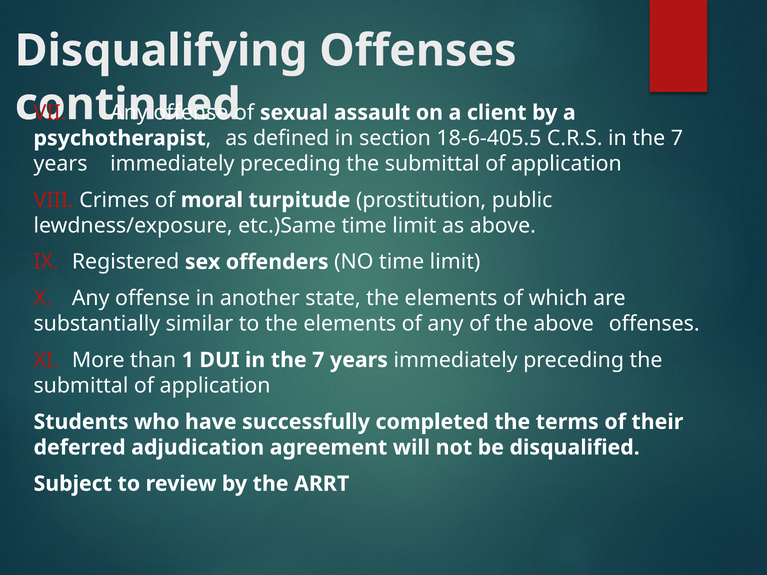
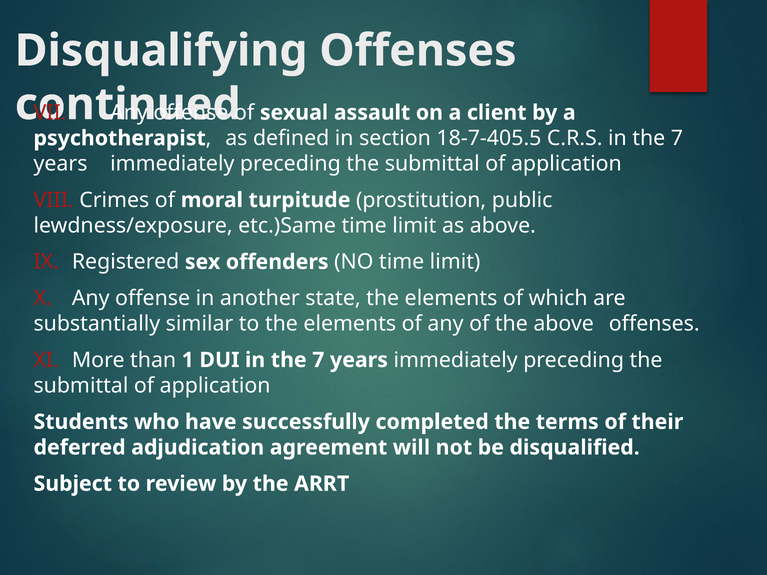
18-6-405.5: 18-6-405.5 -> 18-7-405.5
